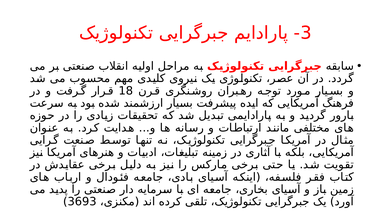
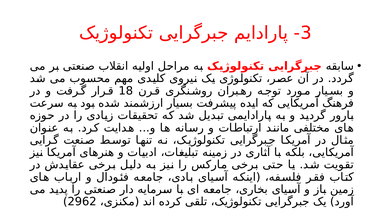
3693: 3693 -> 2962
